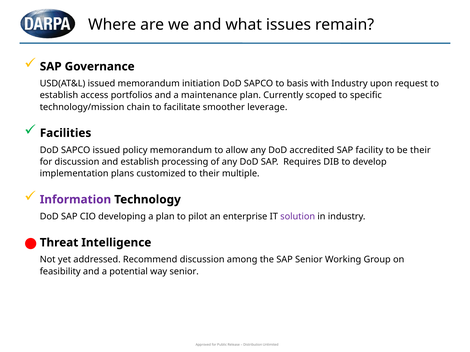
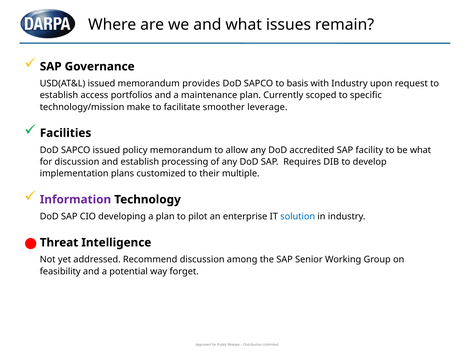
initiation: initiation -> provides
chain: chain -> make
be their: their -> what
solution colour: purple -> blue
way senior: senior -> forget
